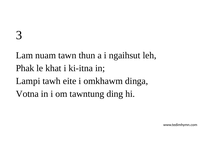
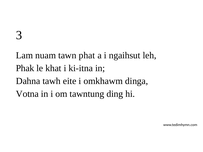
thun: thun -> phat
Lampi: Lampi -> Dahna
